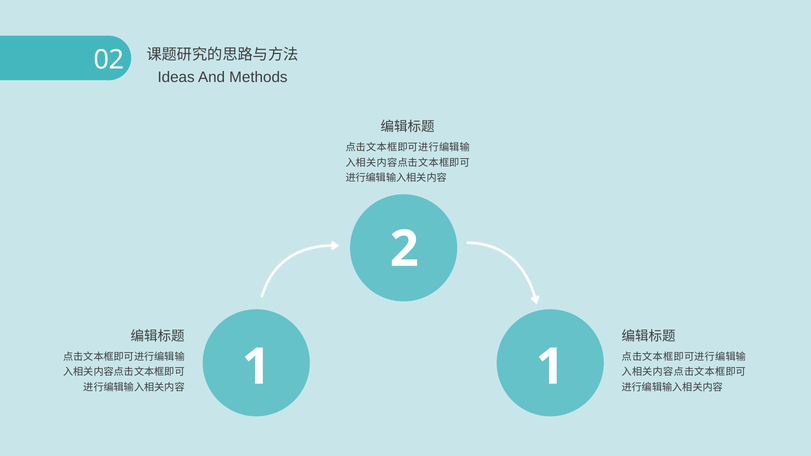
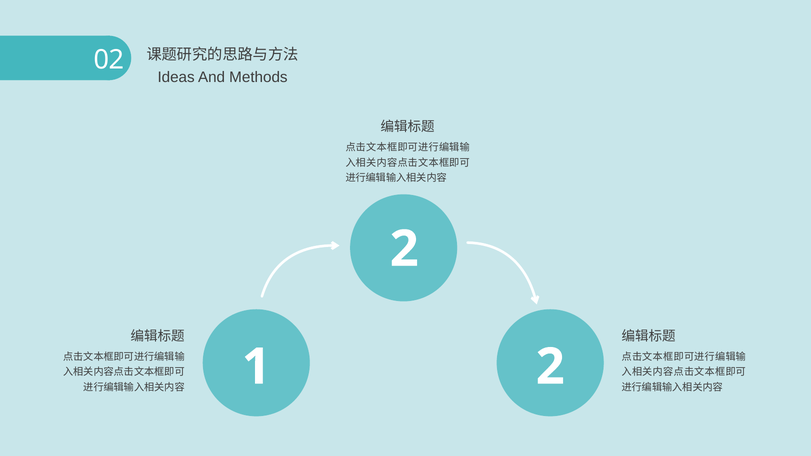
1 1: 1 -> 2
